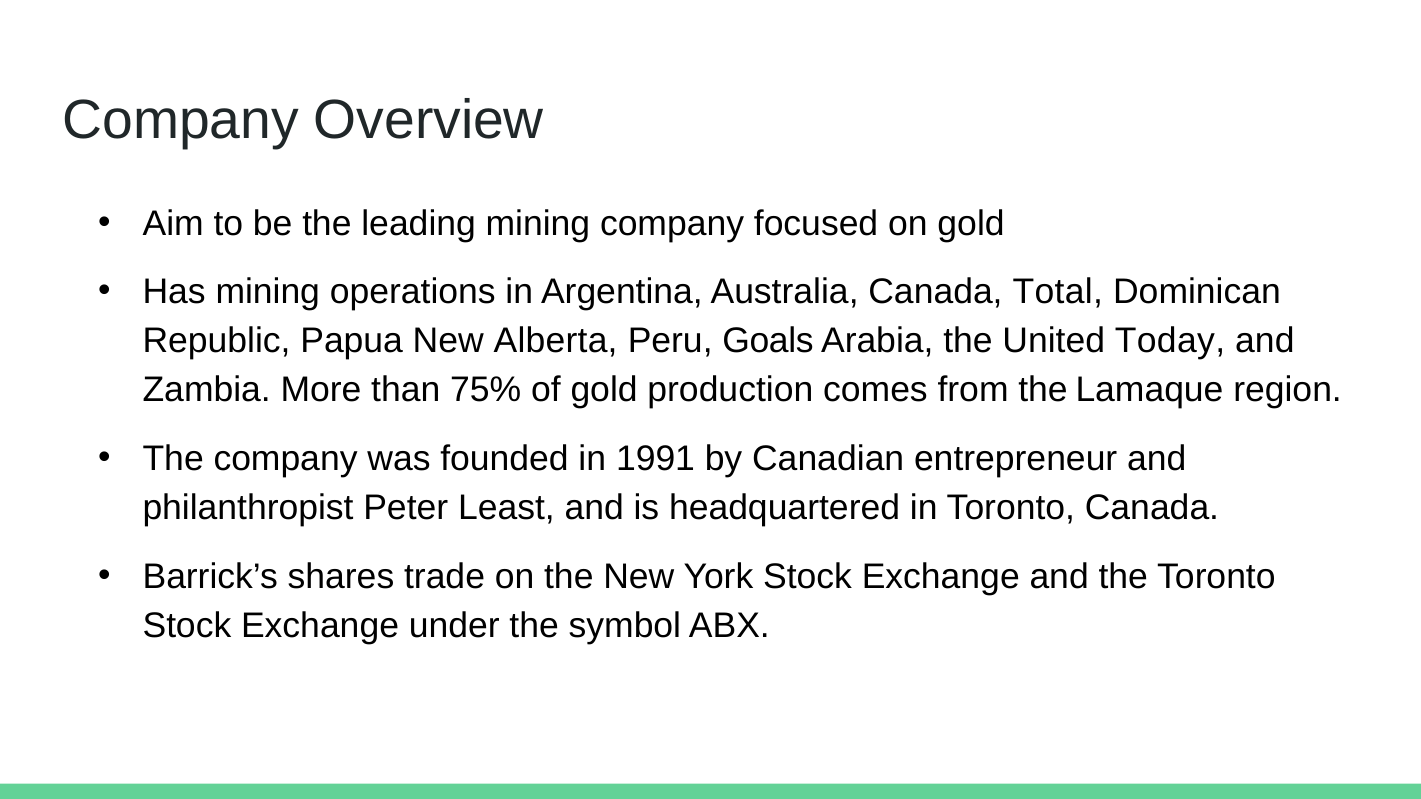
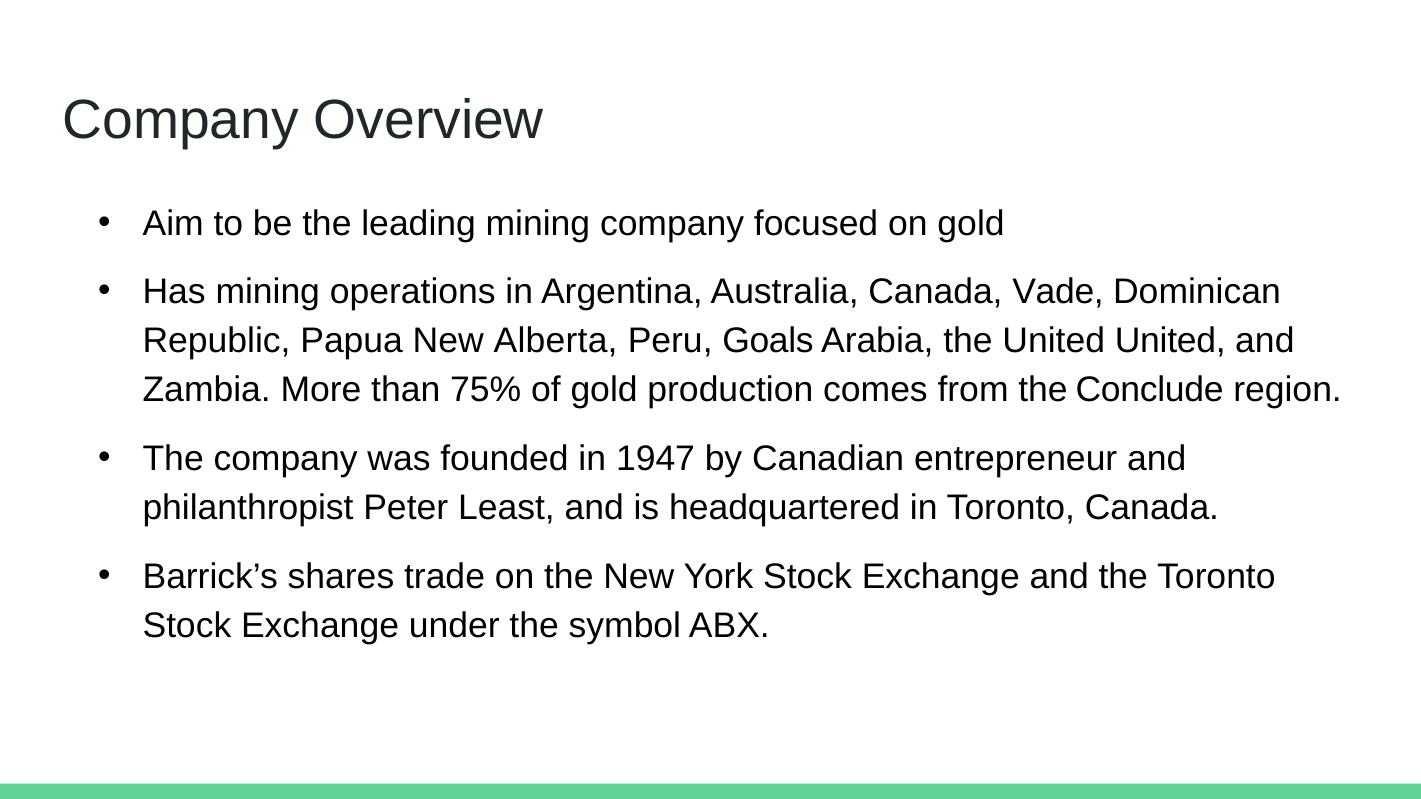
Total: Total -> Vade
United Today: Today -> United
Lamaque: Lamaque -> Conclude
1991: 1991 -> 1947
